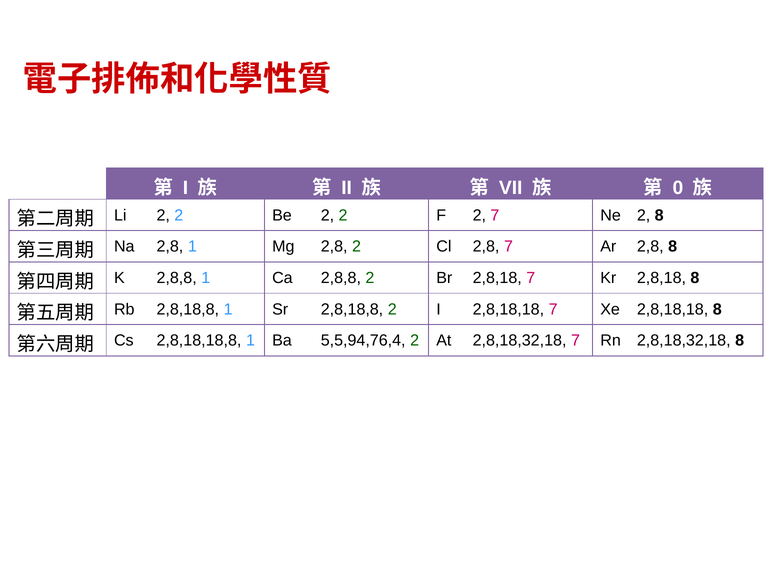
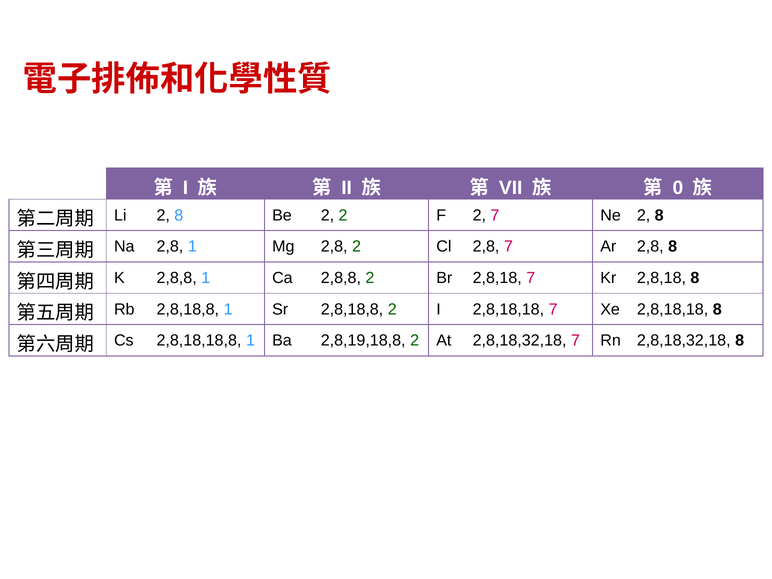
Li 2 2: 2 -> 8
5,5,94,76,4: 5,5,94,76,4 -> 2,8,19,18,8
